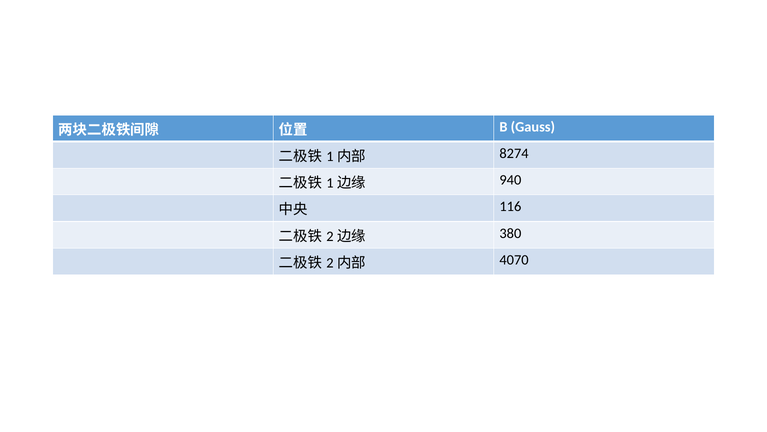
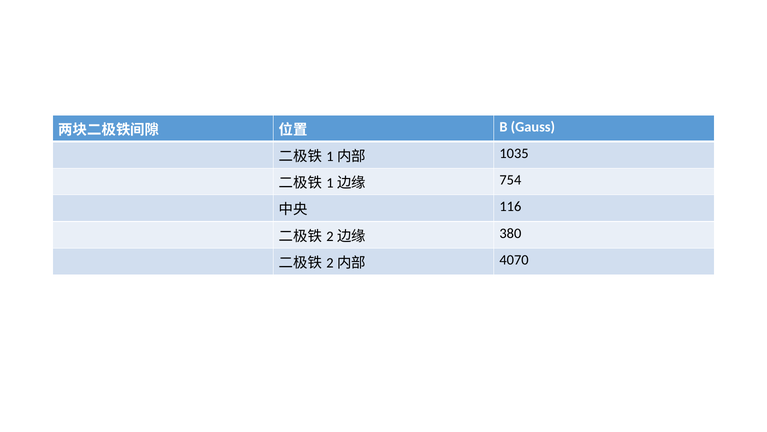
8274: 8274 -> 1035
940: 940 -> 754
